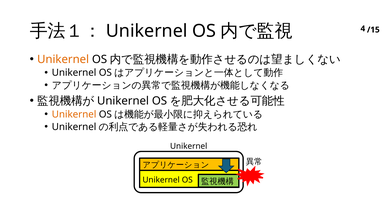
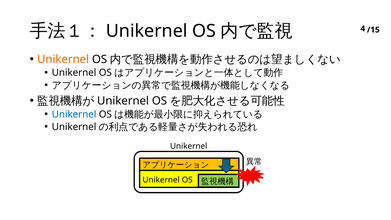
Unikernel at (74, 114) colour: orange -> blue
